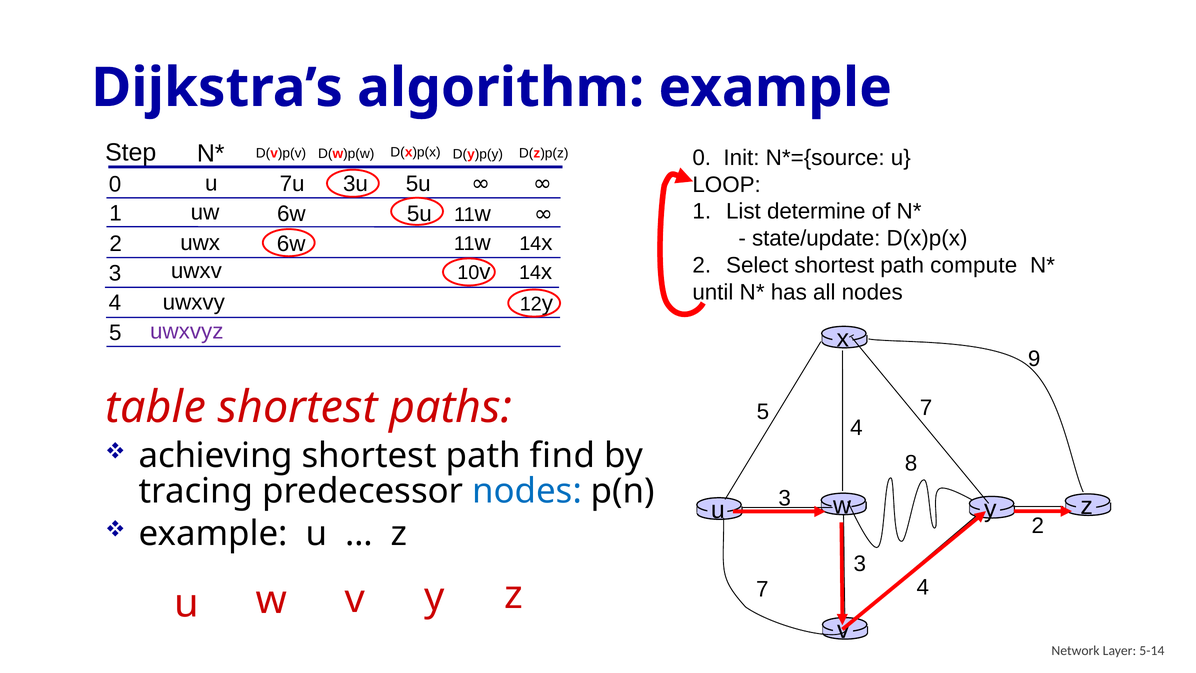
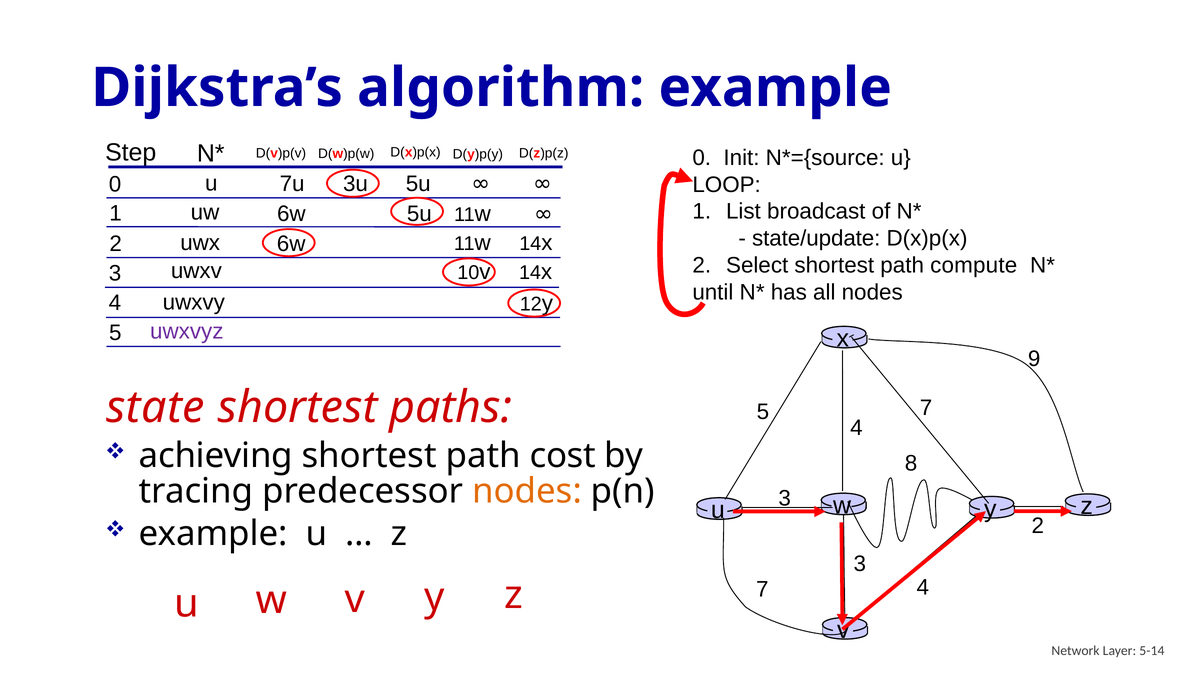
determine: determine -> broadcast
table: table -> state
find: find -> cost
nodes at (527, 491) colour: blue -> orange
